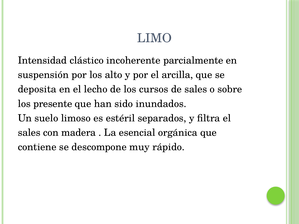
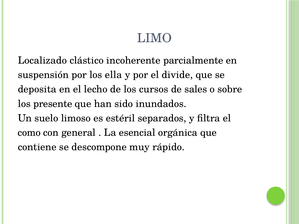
Intensidad: Intensidad -> Localizado
alto: alto -> ella
arcilla: arcilla -> divide
sales at (29, 133): sales -> como
madera: madera -> general
